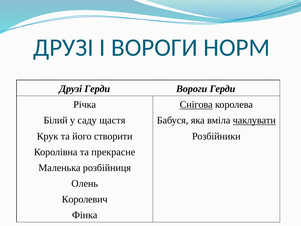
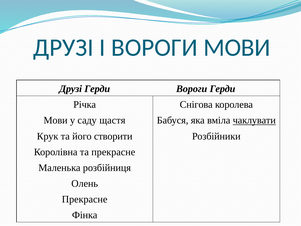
ВОРОГИ НОРМ: НОРМ -> МОВИ
Снігова underline: present -> none
Білий at (56, 120): Білий -> Мови
Королевич at (85, 199): Королевич -> Прекрасне
